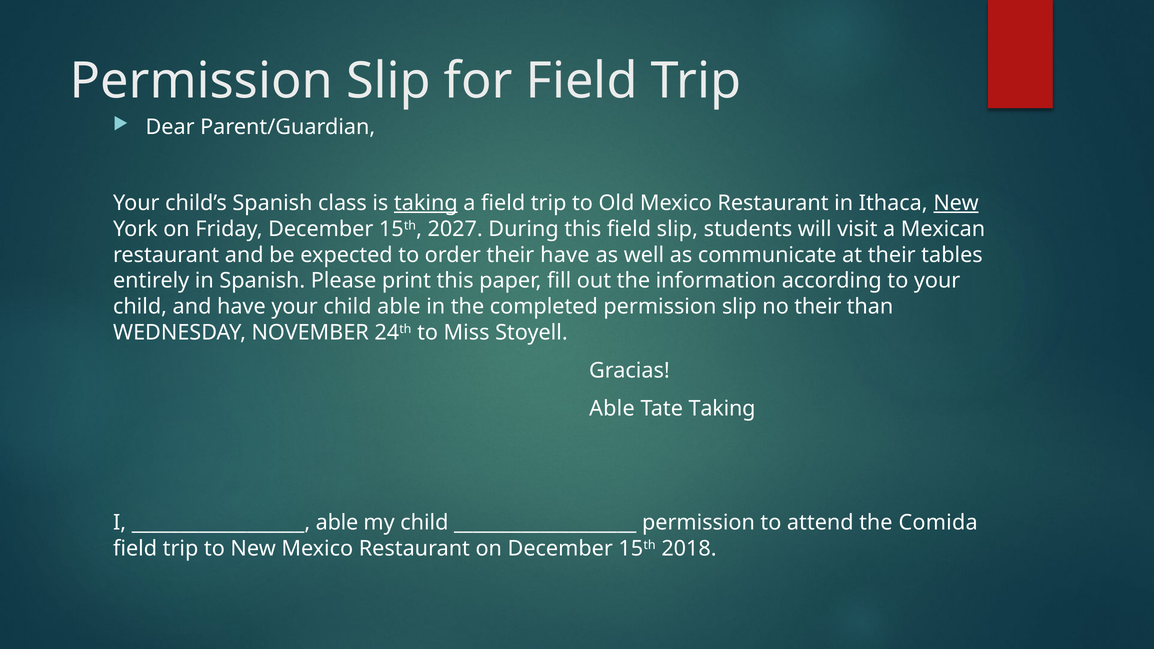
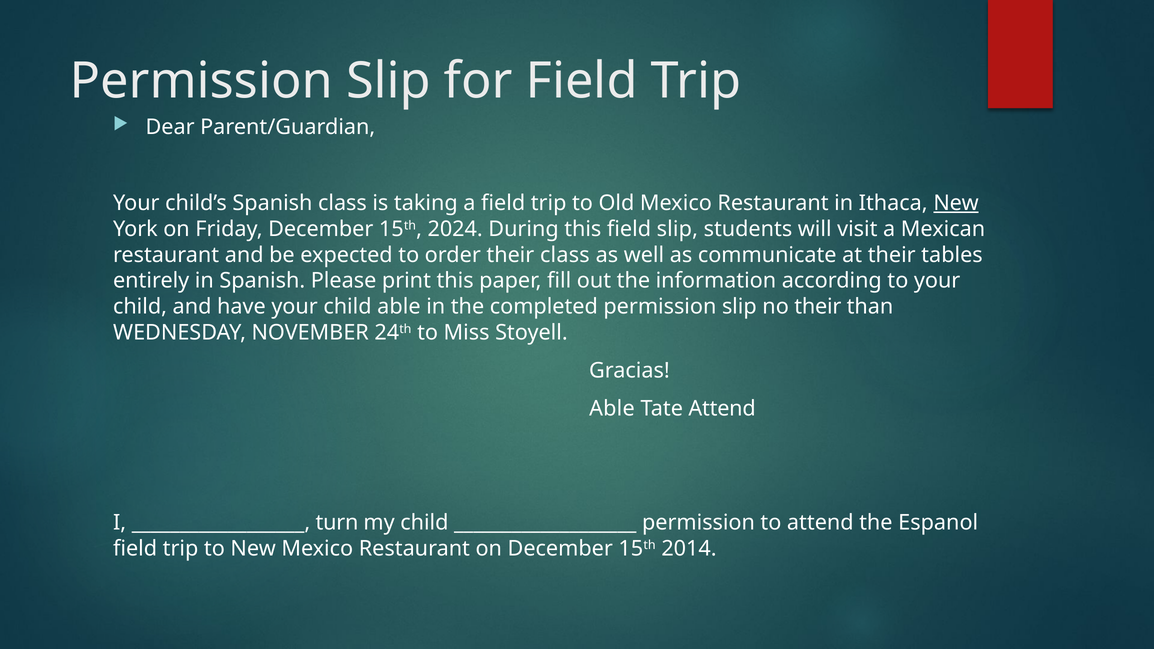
taking at (426, 203) underline: present -> none
2027: 2027 -> 2024
their have: have -> class
Tate Taking: Taking -> Attend
able at (337, 523): able -> turn
Comida: Comida -> Espanol
2018: 2018 -> 2014
